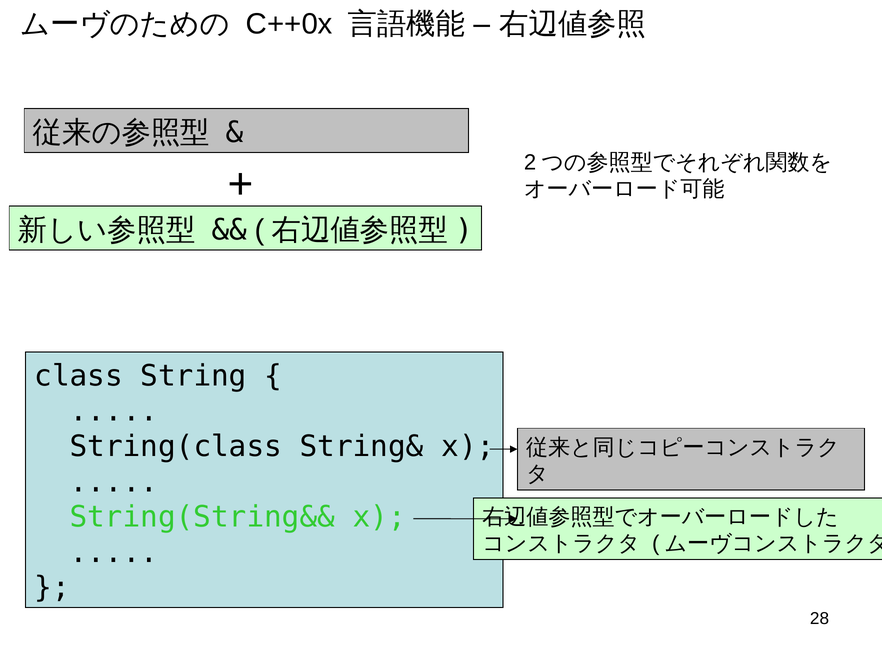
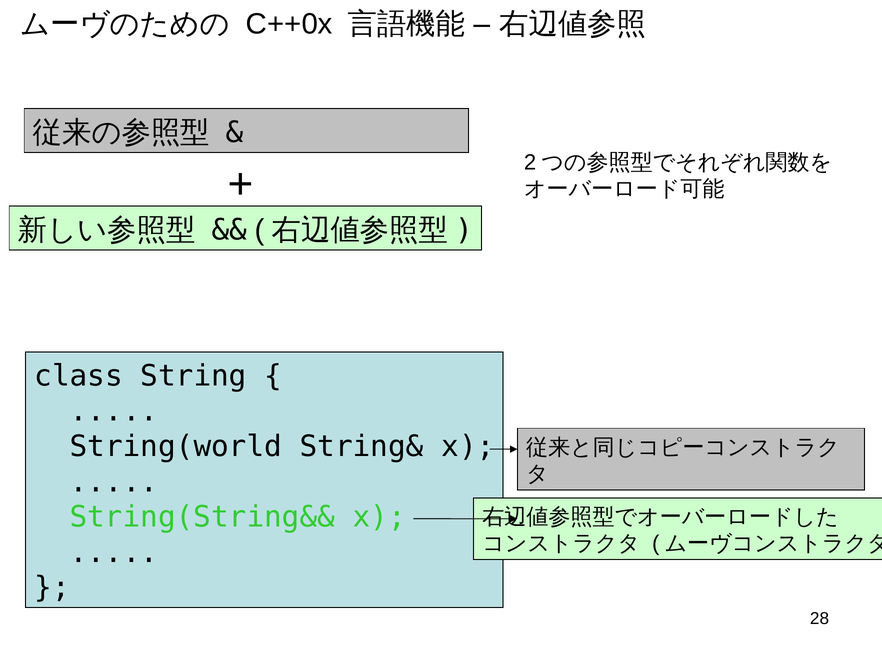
String(class: String(class -> String(world
